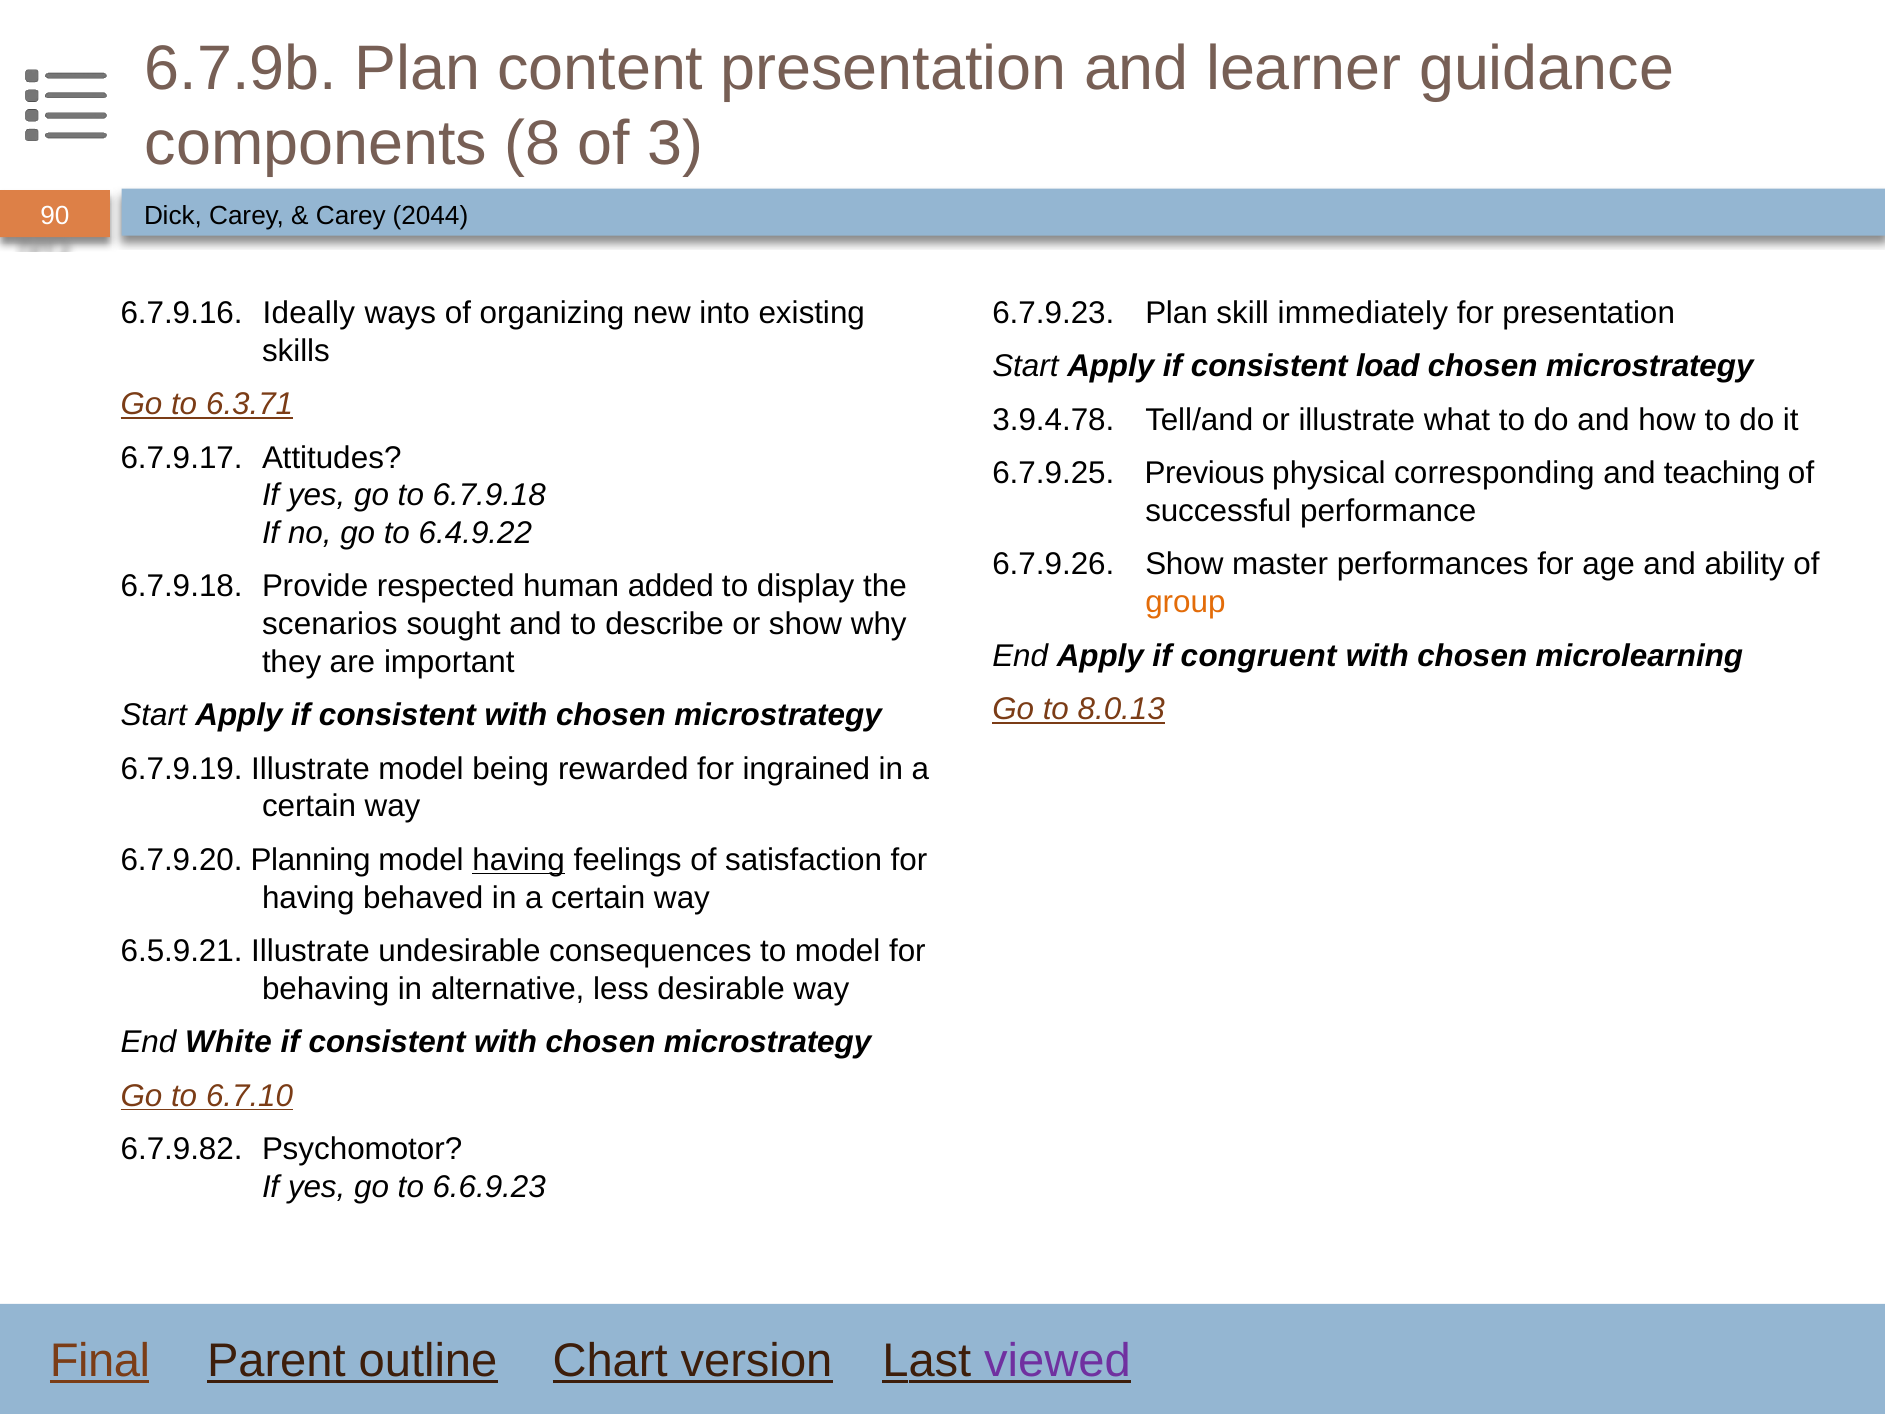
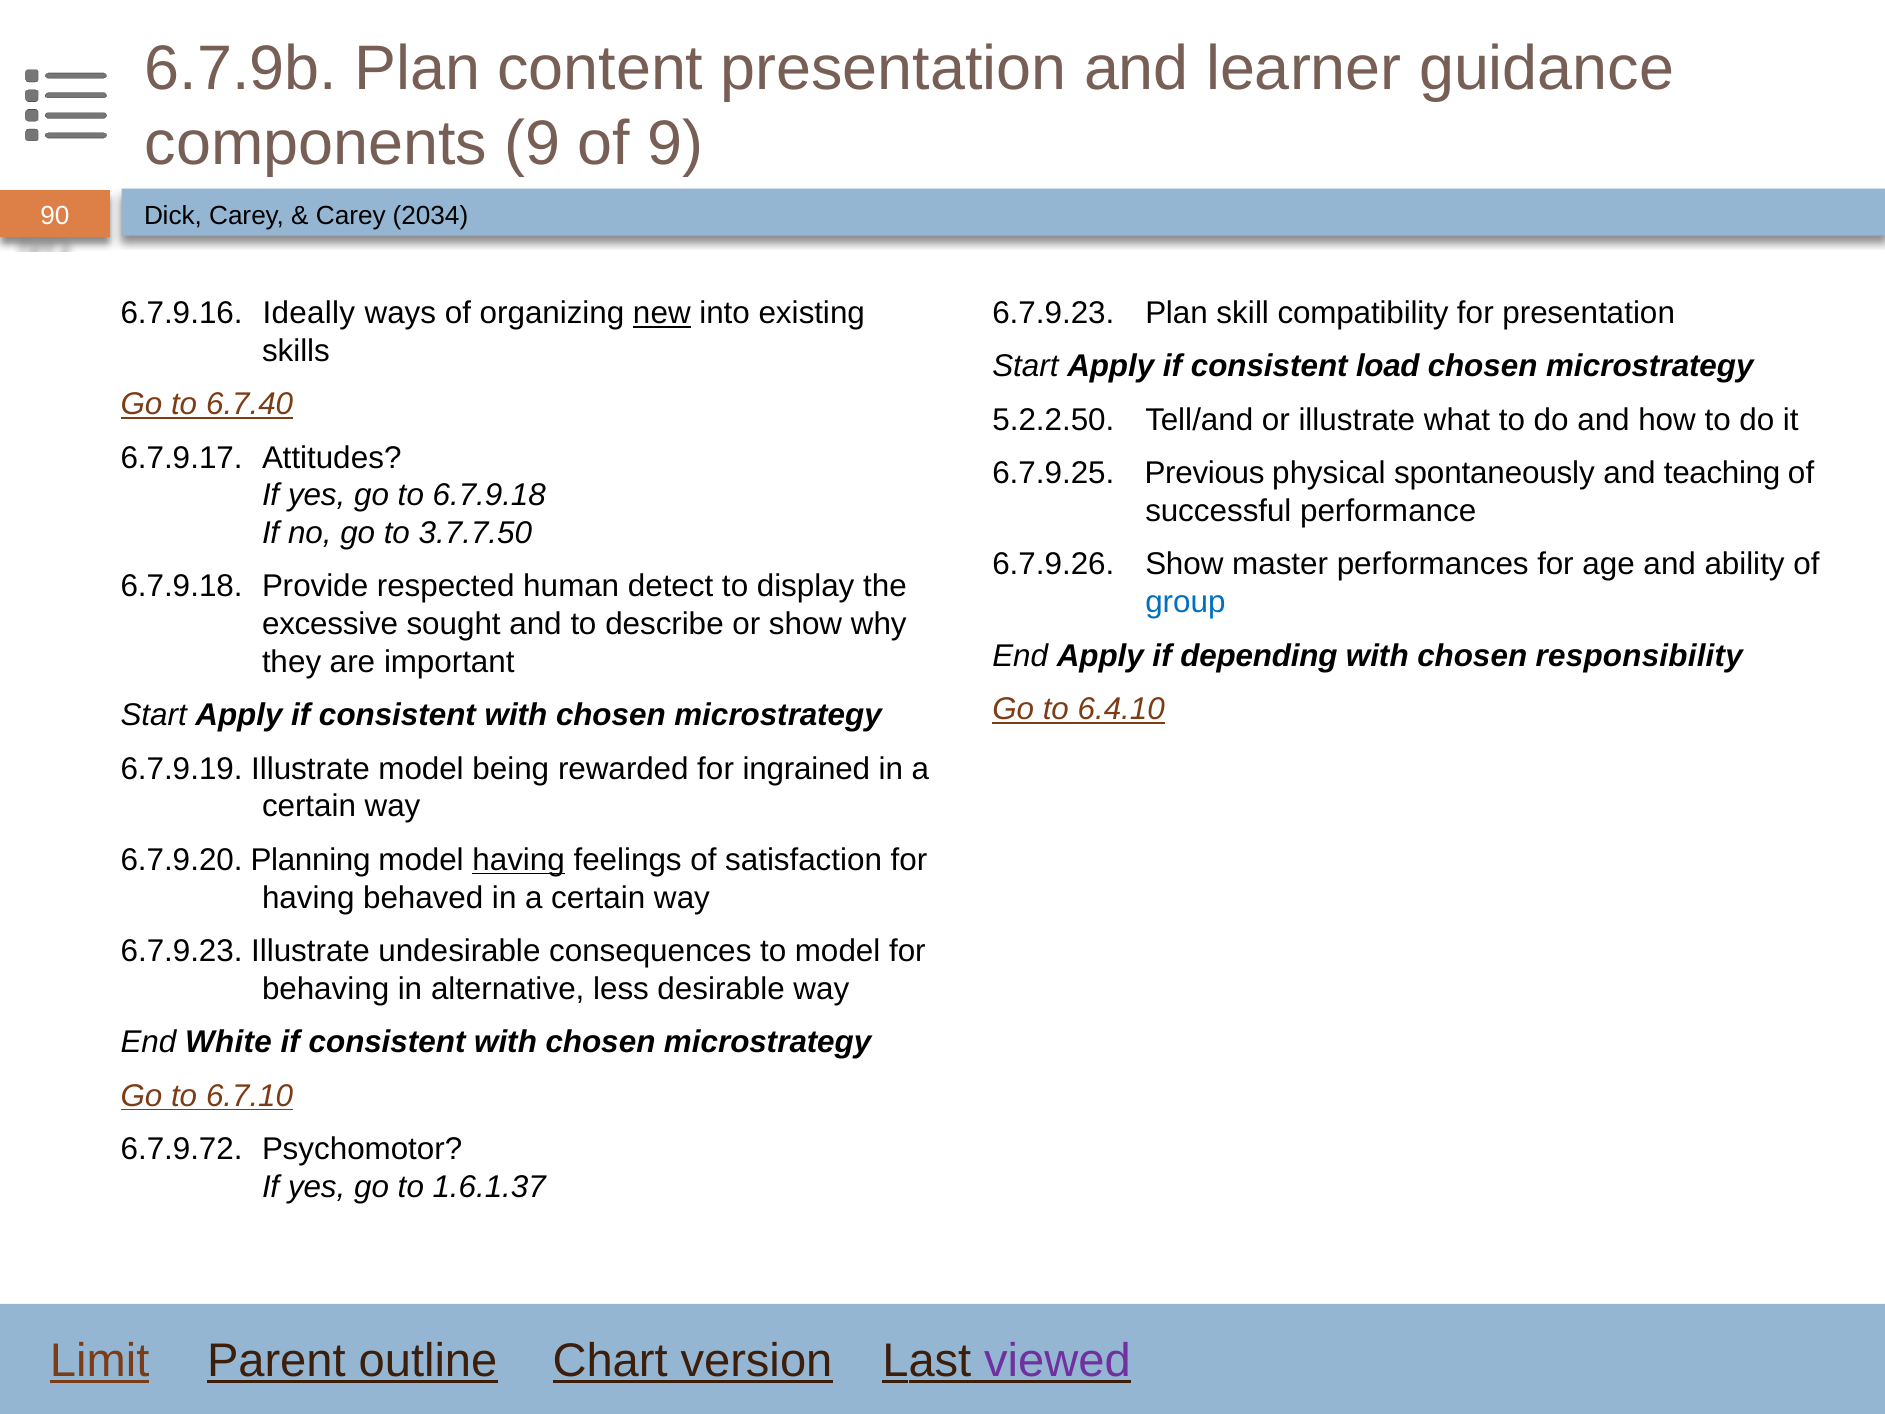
components 8: 8 -> 9
of 3: 3 -> 9
2044: 2044 -> 2034
new underline: none -> present
immediately: immediately -> compatibility
6.3.71: 6.3.71 -> 6.7.40
3.9.4.78: 3.9.4.78 -> 5.2.2.50
corresponding: corresponding -> spontaneously
6.4.9.22: 6.4.9.22 -> 3.7.7.50
added: added -> detect
group colour: orange -> blue
scenarios: scenarios -> excessive
congruent: congruent -> depending
microlearning: microlearning -> responsibility
8.0.13: 8.0.13 -> 6.4.10
6.5.9.21 at (182, 951): 6.5.9.21 -> 6.7.9.23
6.7.9.82: 6.7.9.82 -> 6.7.9.72
6.6.9.23: 6.6.9.23 -> 1.6.1.37
Final: Final -> Limit
